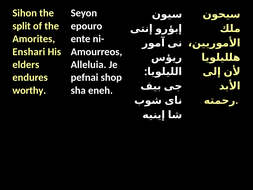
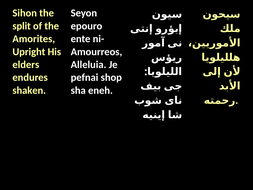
Enshari: Enshari -> Upright
worthy: worthy -> shaken
